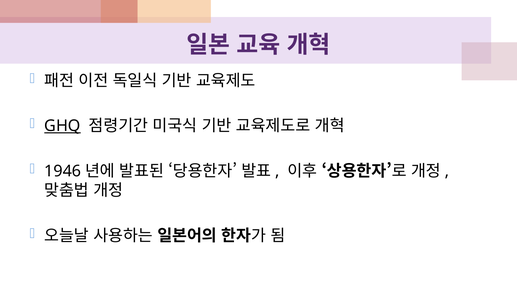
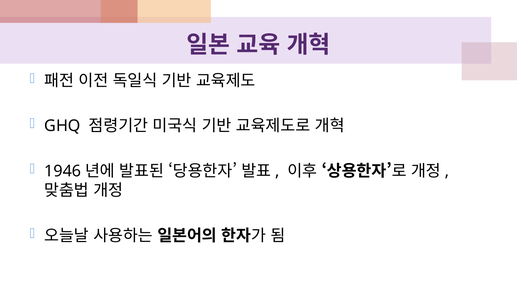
GHQ underline: present -> none
